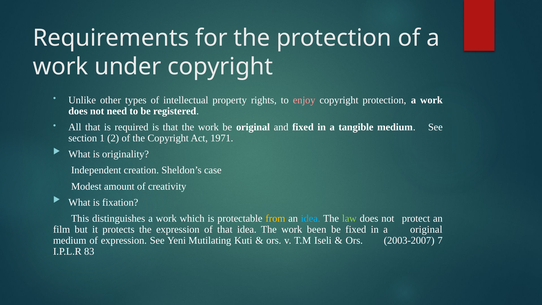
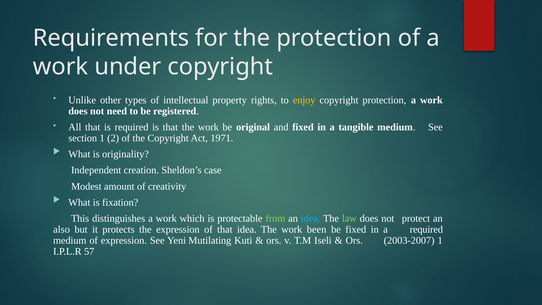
enjoy colour: pink -> yellow
from colour: yellow -> light green
film: film -> also
a original: original -> required
2003-2007 7: 7 -> 1
83: 83 -> 57
